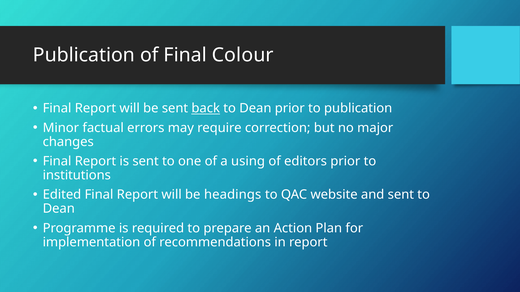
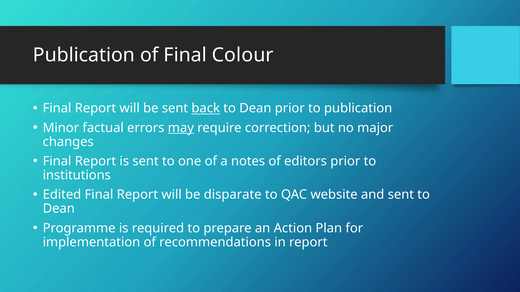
may underline: none -> present
using: using -> notes
headings: headings -> disparate
